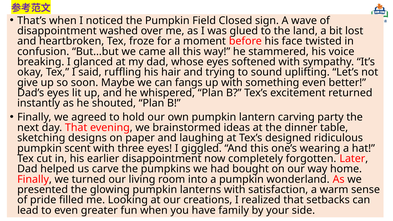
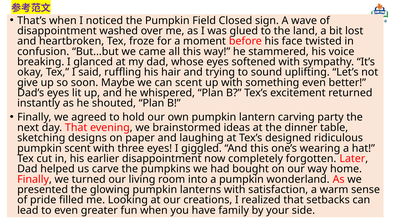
can fangs: fangs -> scent
